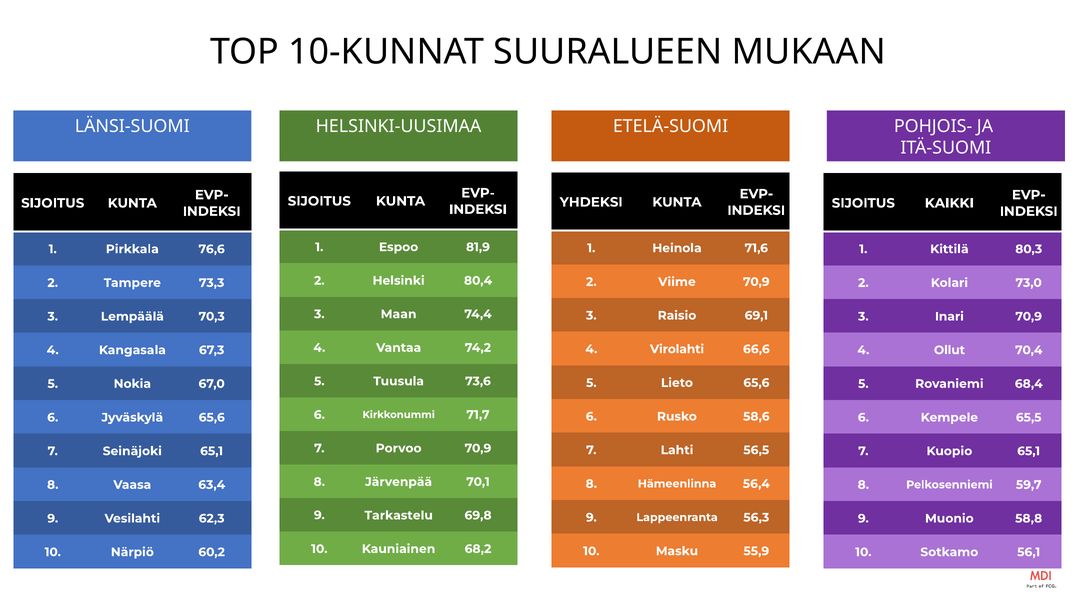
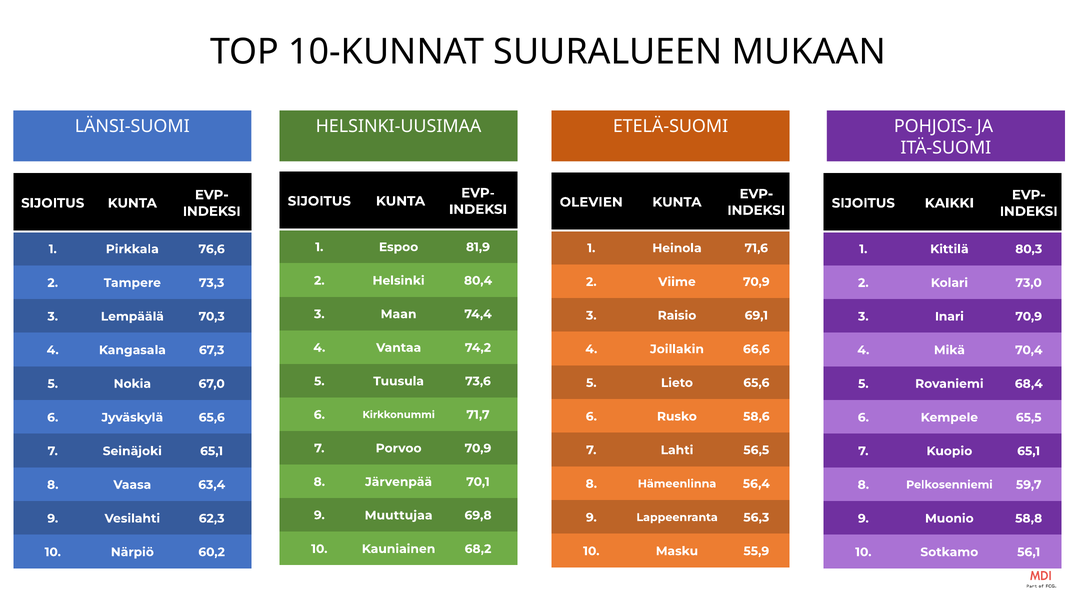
YHDEKSI: YHDEKSI -> OLEVIEN
Virolahti: Virolahti -> Joillakin
Ollut: Ollut -> Mikä
Tarkastelu: Tarkastelu -> Muuttujaa
